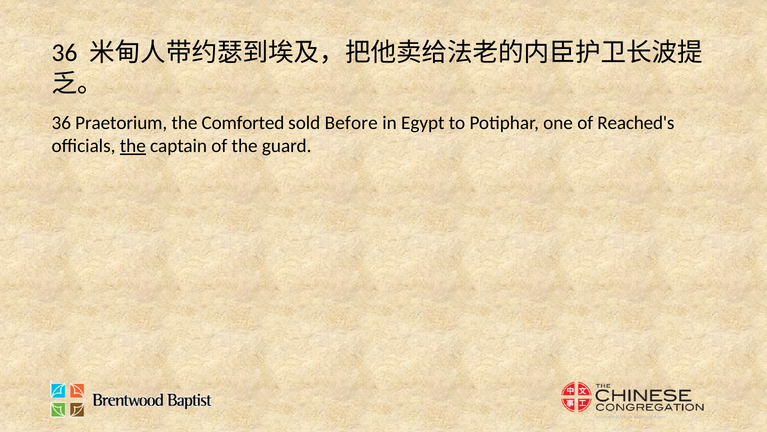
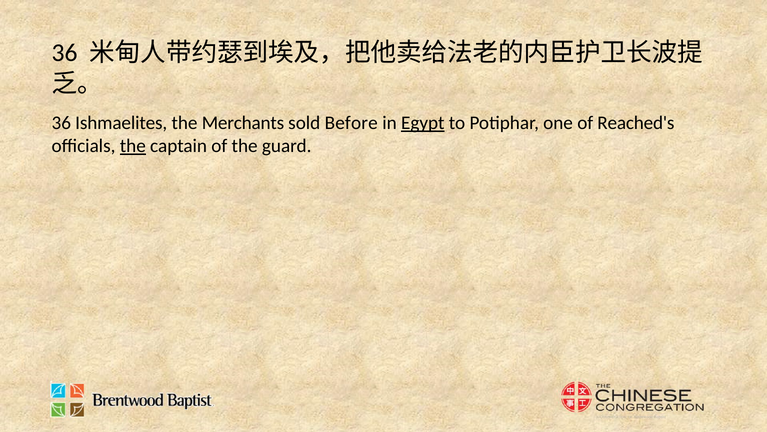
Praetorium: Praetorium -> Ishmaelites
Comforted: Comforted -> Merchants
Egypt underline: none -> present
